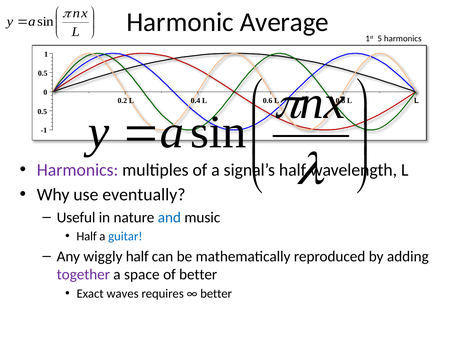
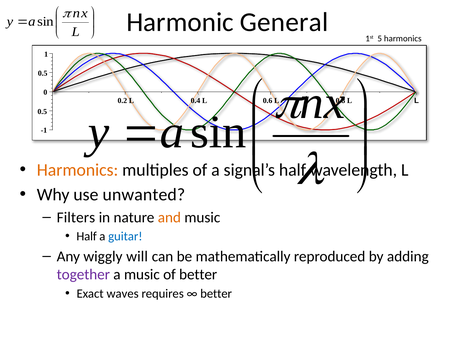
Average: Average -> General
Harmonics at (78, 170) colour: purple -> orange
eventually: eventually -> unwanted
Useful: Useful -> Filters
and colour: blue -> orange
wiggly half: half -> will
a space: space -> music
